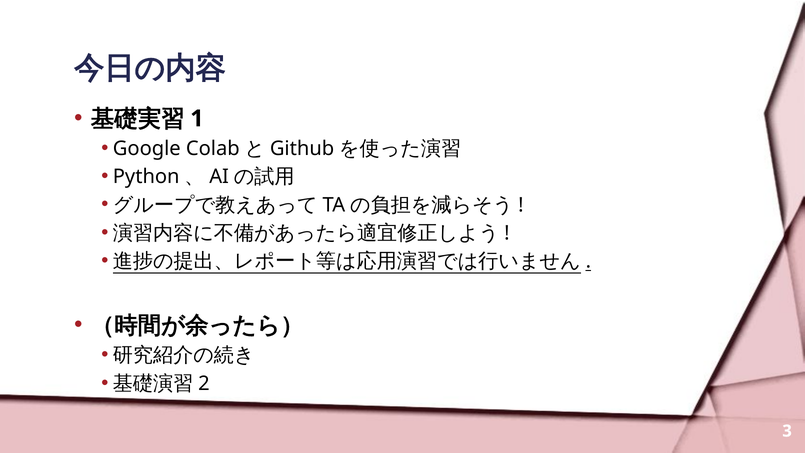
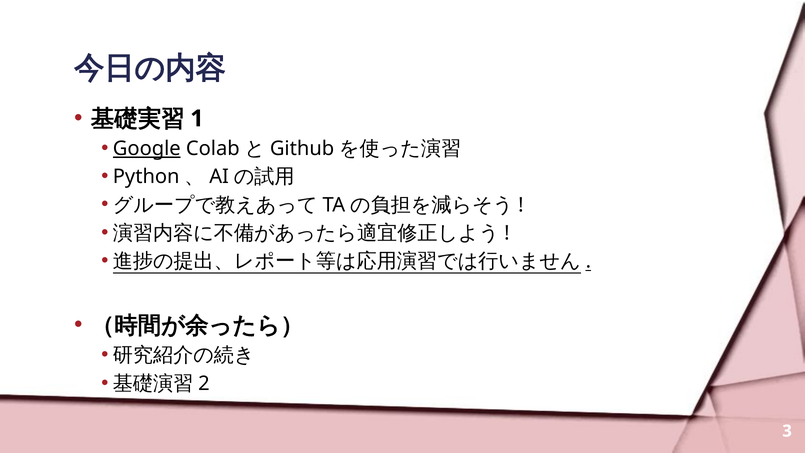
Google underline: none -> present
